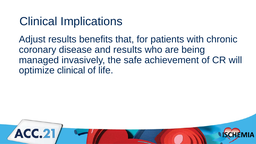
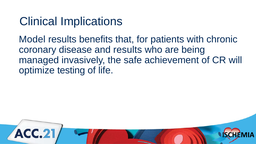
Adjust: Adjust -> Model
optimize clinical: clinical -> testing
